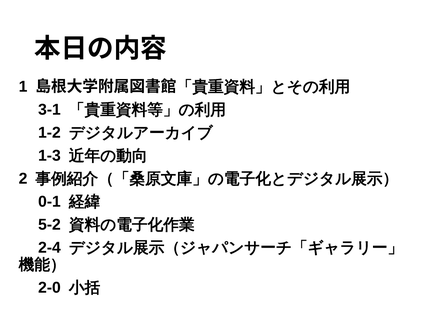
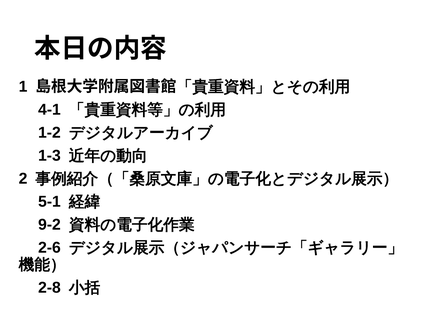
3-1: 3-1 -> 4-1
0-1: 0-1 -> 5-1
5-2: 5-2 -> 9-2
2-4: 2-4 -> 2-6
2-0: 2-0 -> 2-8
